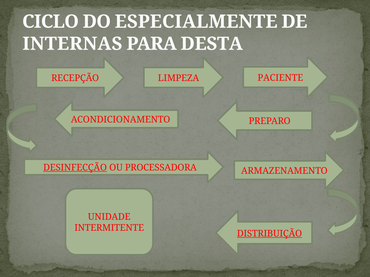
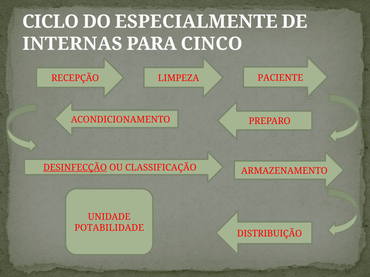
DESTA: DESTA -> CINCO
PROCESSADORA: PROCESSADORA -> CLASSIFICAÇÃO
INTERMITENTE: INTERMITENTE -> POTABILIDADE
DISTRIBUIÇÃO underline: present -> none
